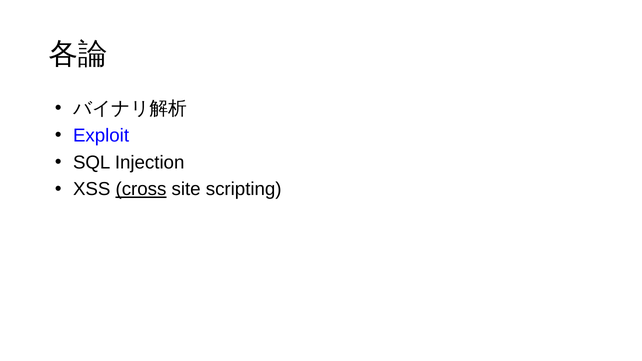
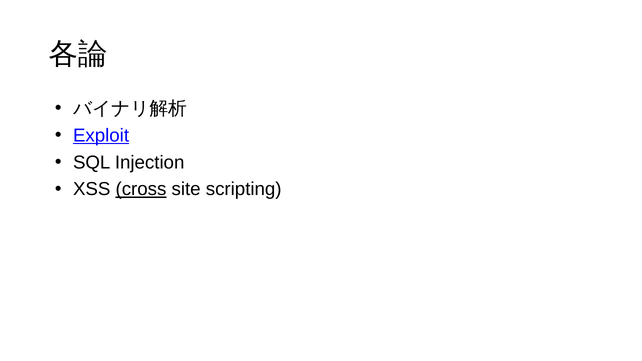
Exploit underline: none -> present
